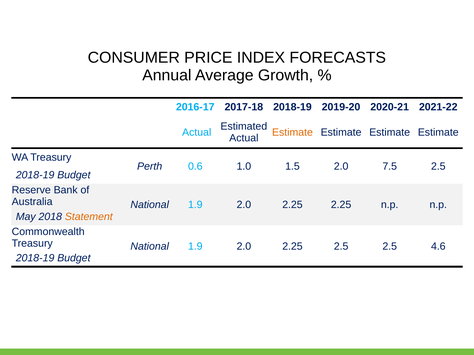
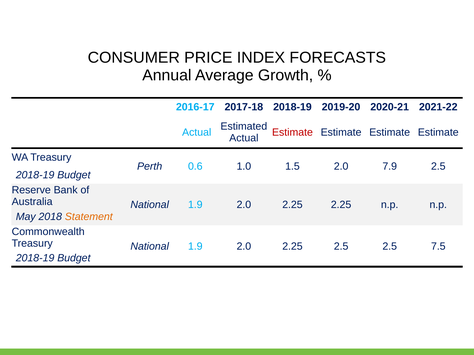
Estimate at (292, 132) colour: orange -> red
7.5: 7.5 -> 7.9
4.6: 4.6 -> 7.5
